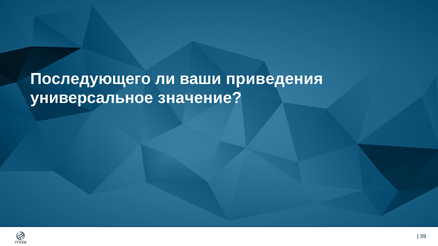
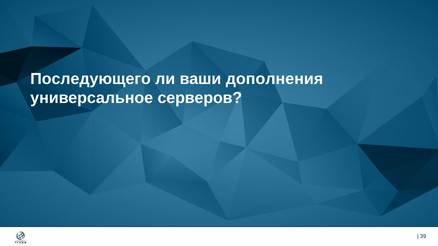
приведения: приведения -> дополнения
значение: значение -> серверов
